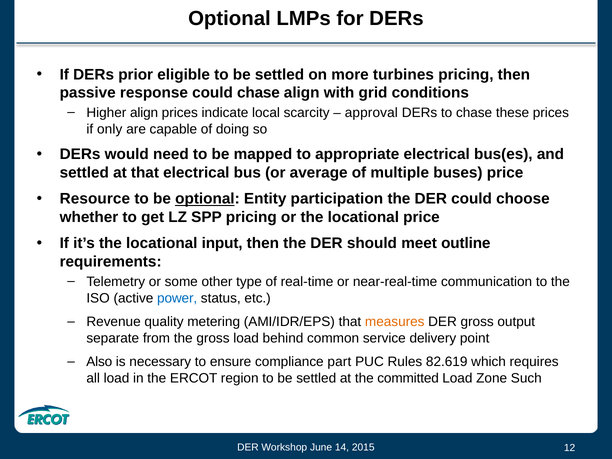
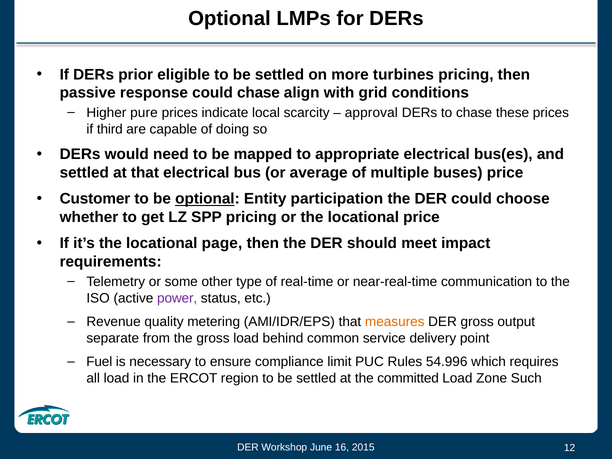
Higher align: align -> pure
only: only -> third
Resource: Resource -> Customer
input: input -> page
outline: outline -> impact
power colour: blue -> purple
Also: Also -> Fuel
part: part -> limit
82.619: 82.619 -> 54.996
14: 14 -> 16
